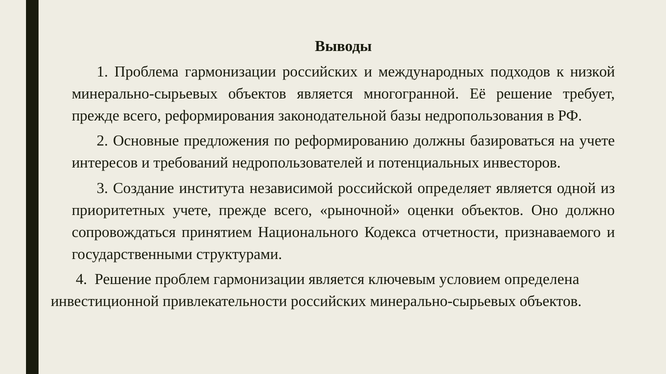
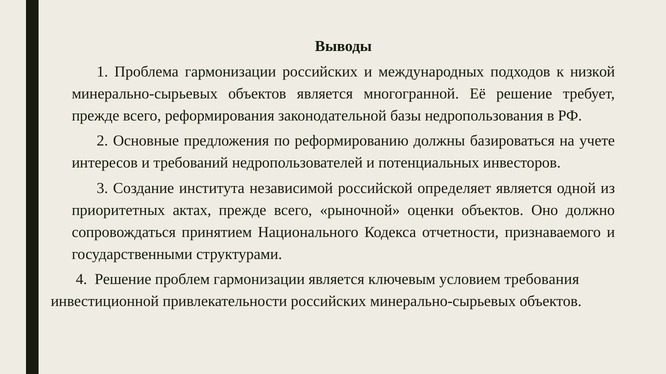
приоритетных учете: учете -> актах
определена: определена -> требования
